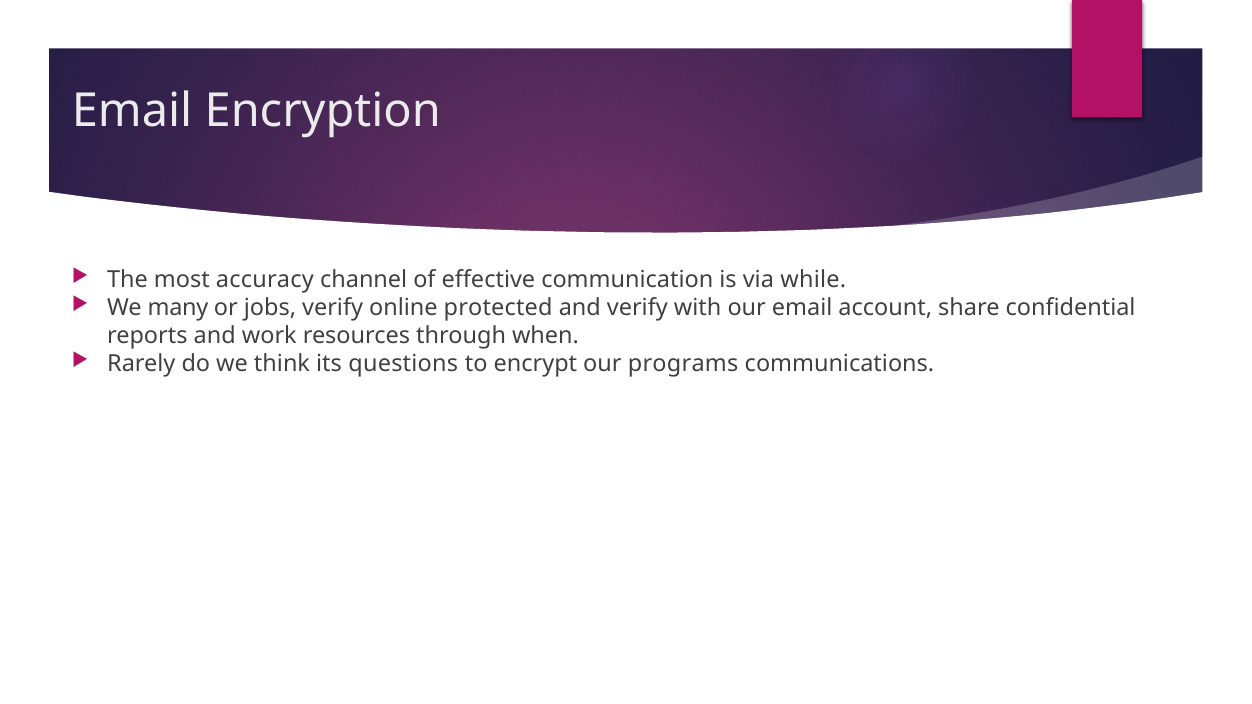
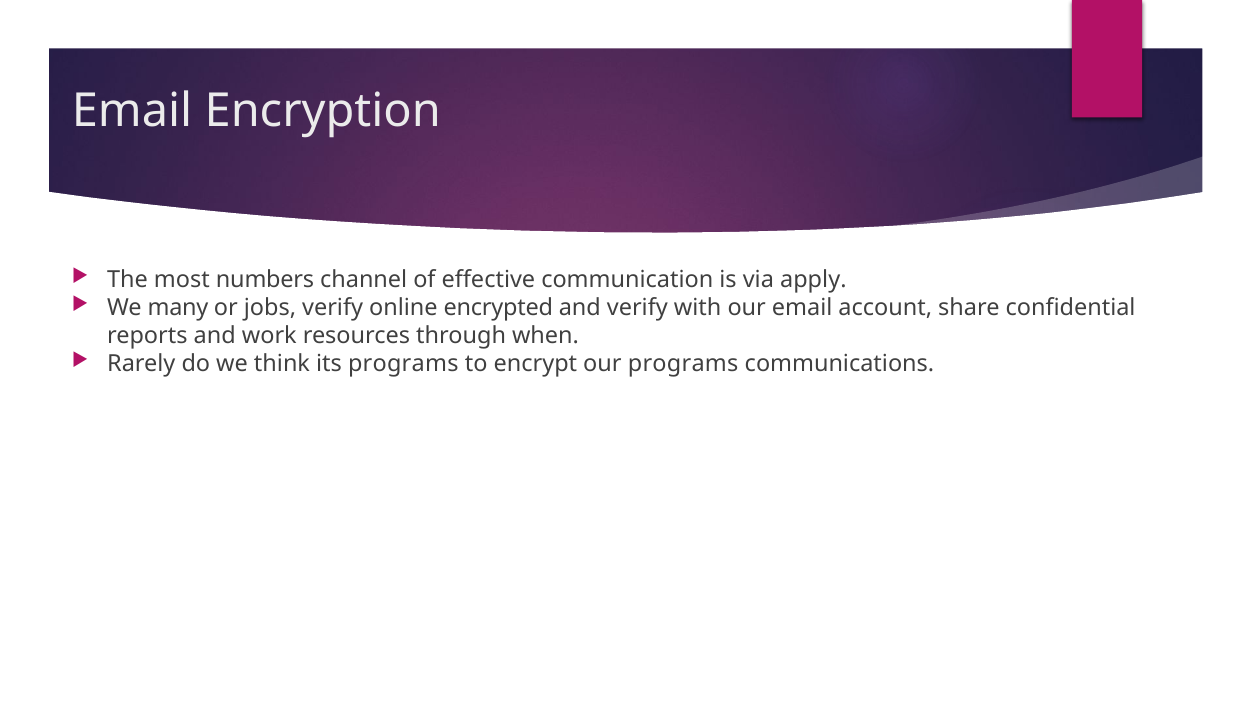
accuracy: accuracy -> numbers
while: while -> apply
protected: protected -> encrypted
its questions: questions -> programs
